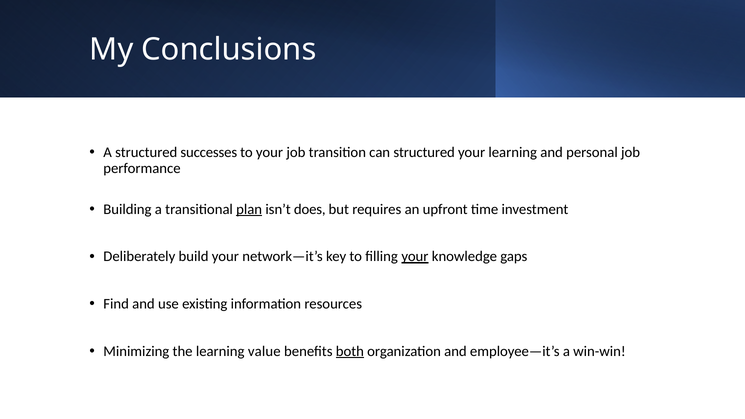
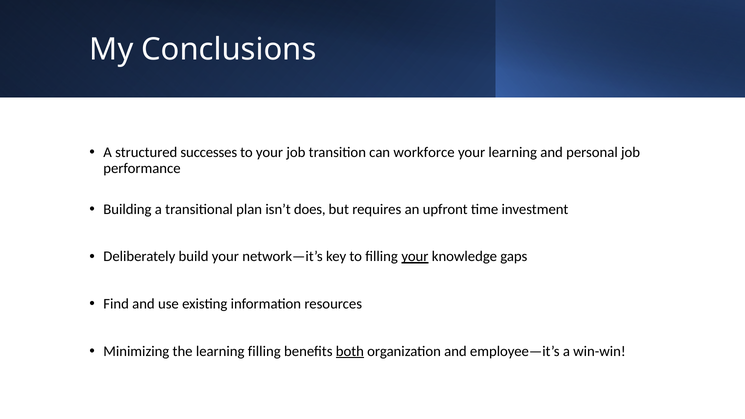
can structured: structured -> workforce
plan underline: present -> none
learning value: value -> filling
